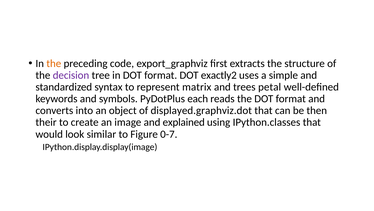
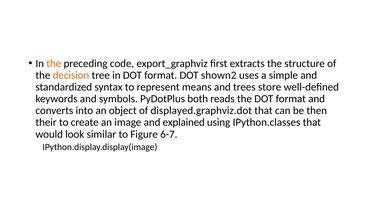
decision colour: purple -> orange
exactly2: exactly2 -> shown2
matrix: matrix -> means
petal: petal -> store
each: each -> both
0-7: 0-7 -> 6-7
